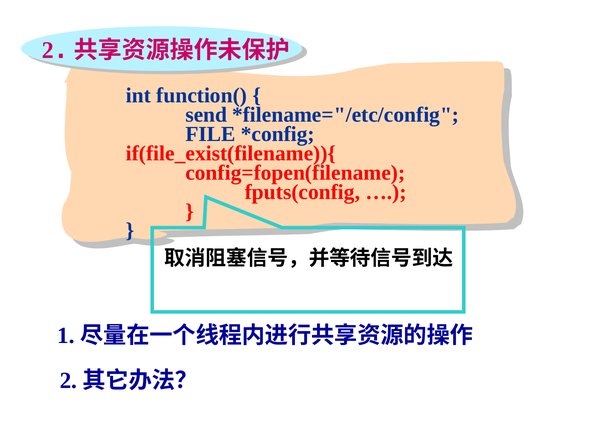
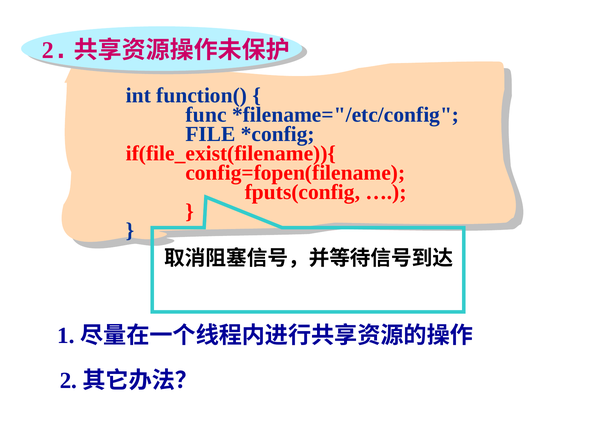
send: send -> func
